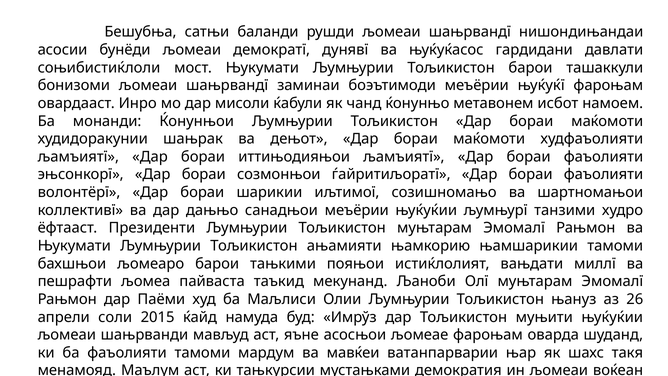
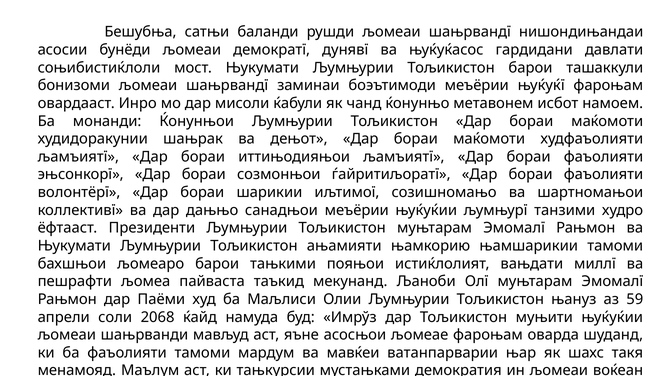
26: 26 -> 59
2015: 2015 -> 2068
